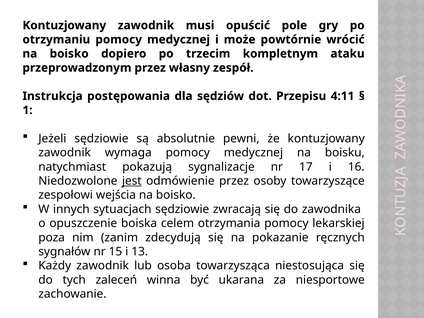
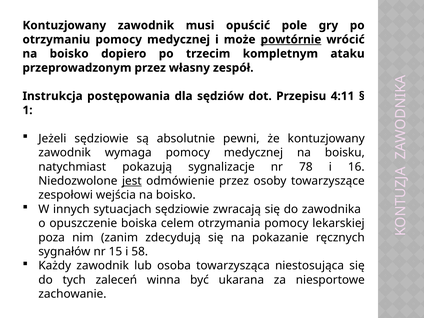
powtórnie underline: none -> present
17: 17 -> 78
13: 13 -> 58
